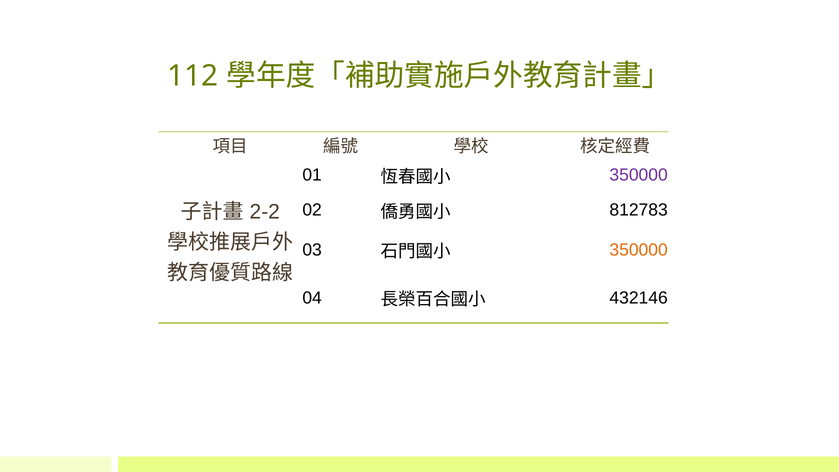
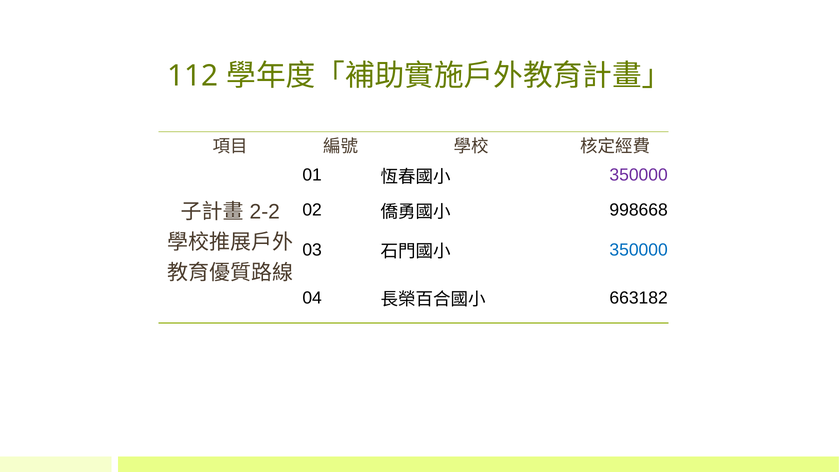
812783: 812783 -> 998668
350000 at (639, 250) colour: orange -> blue
432146: 432146 -> 663182
